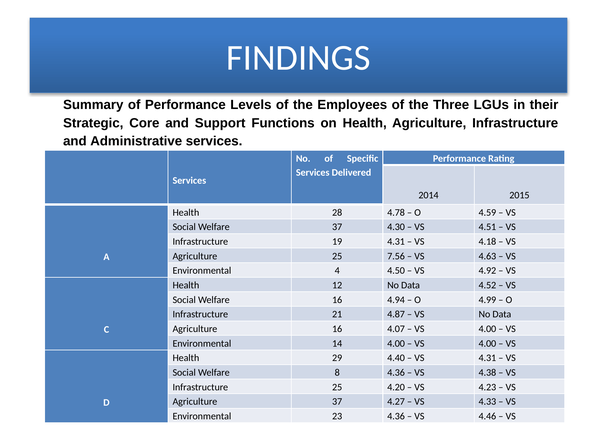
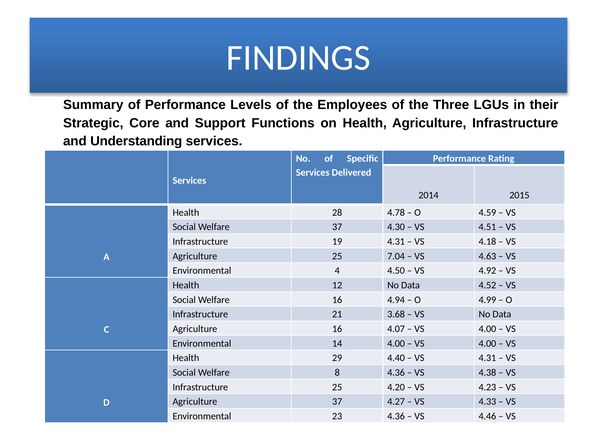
Administrative: Administrative -> Understanding
7.56: 7.56 -> 7.04
4.87: 4.87 -> 3.68
